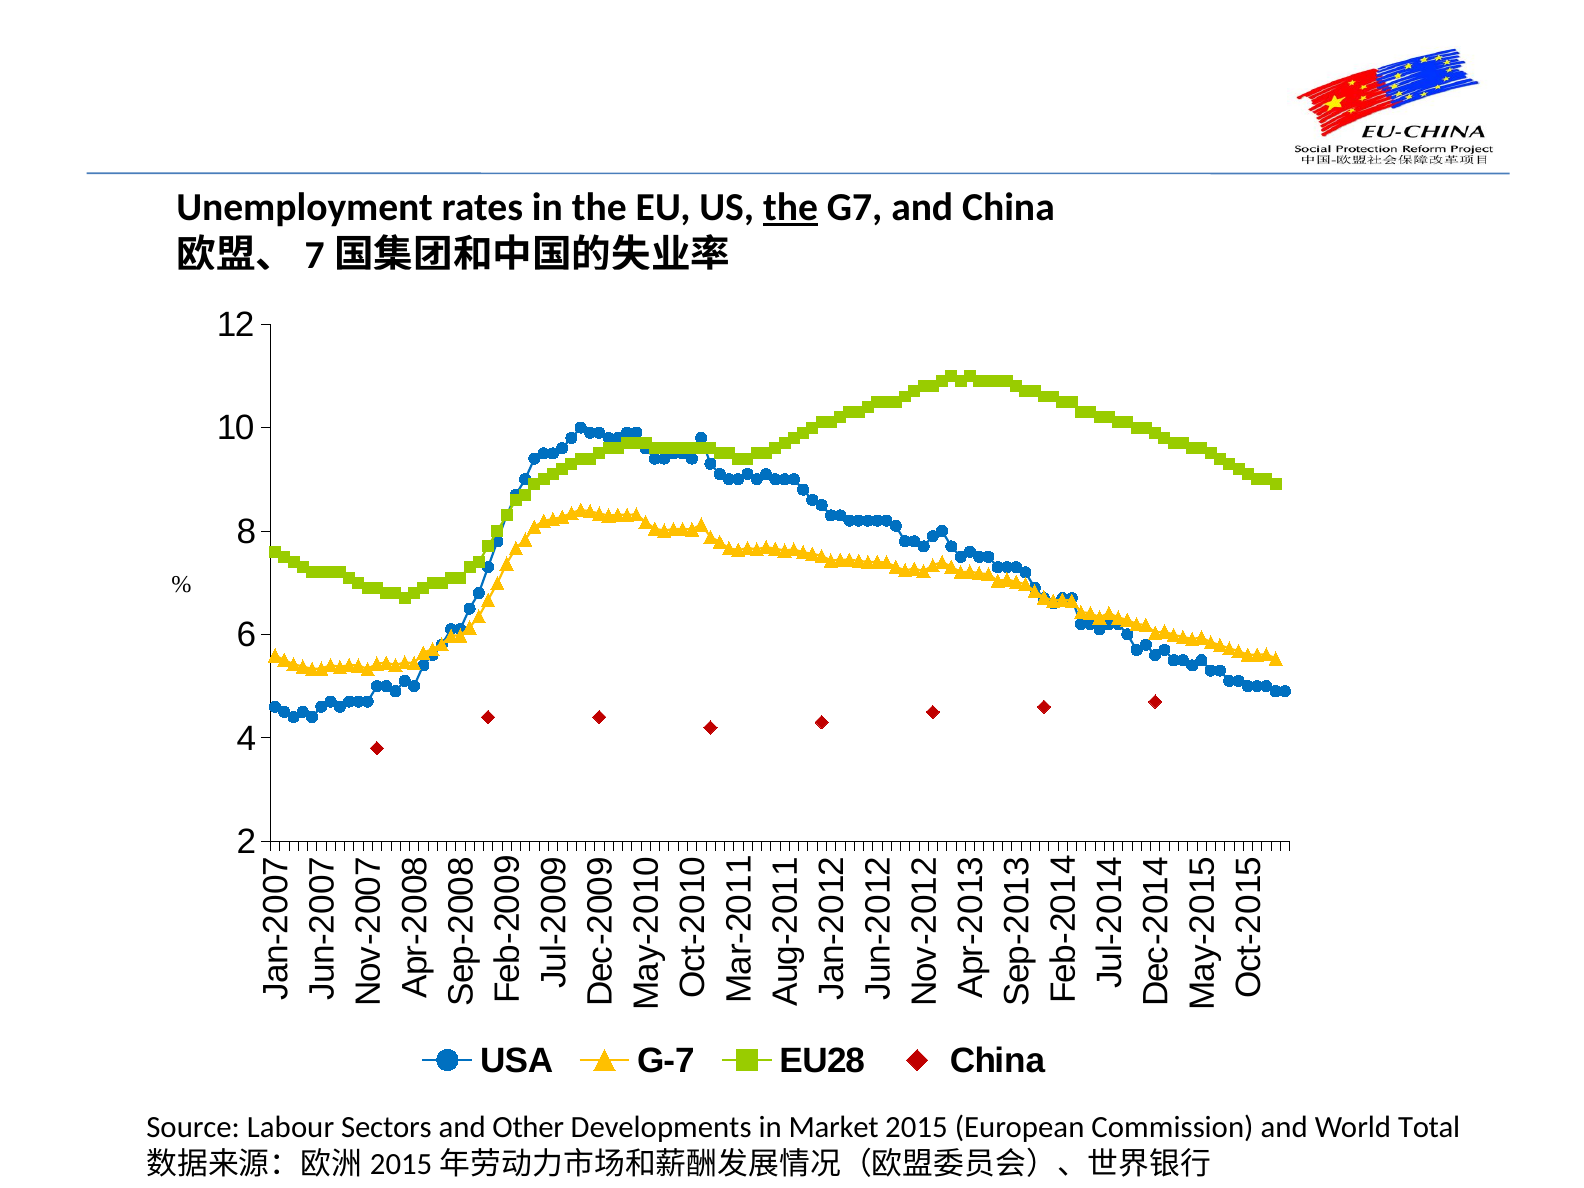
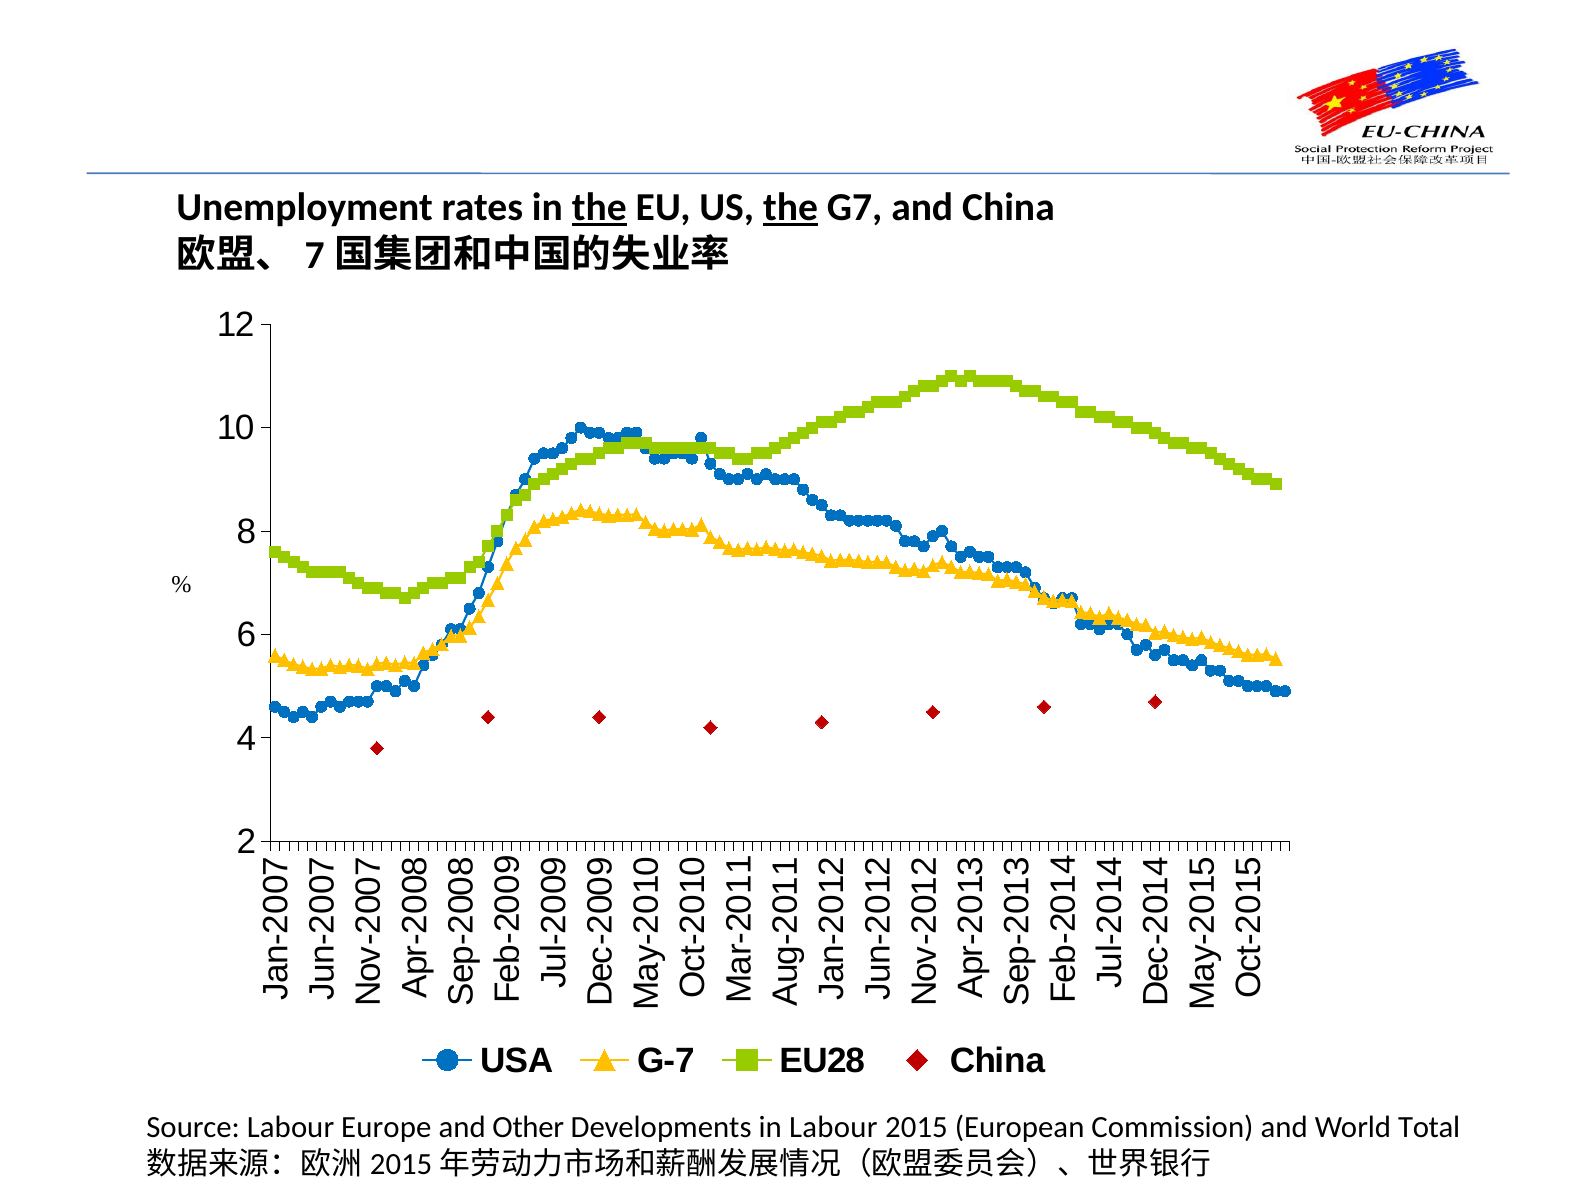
the at (599, 208) underline: none -> present
Sectors: Sectors -> Europe
in Market: Market -> Labour
